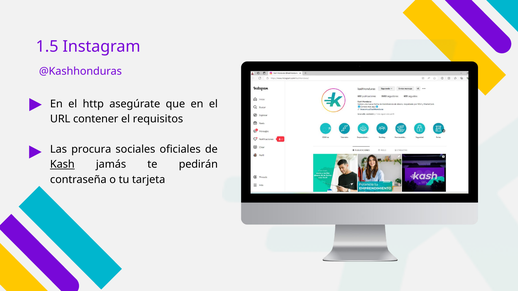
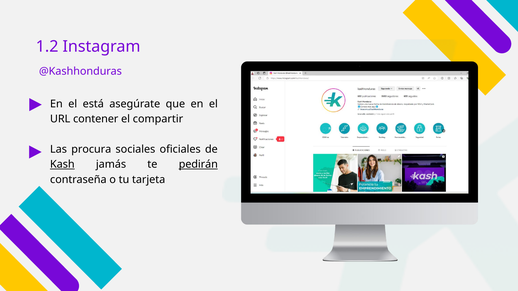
1.5: 1.5 -> 1.2
http: http -> está
requisitos: requisitos -> compartir
pedirán underline: none -> present
